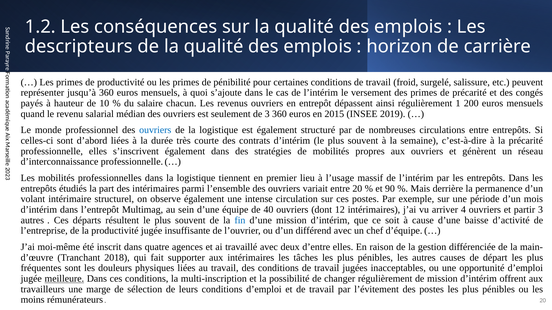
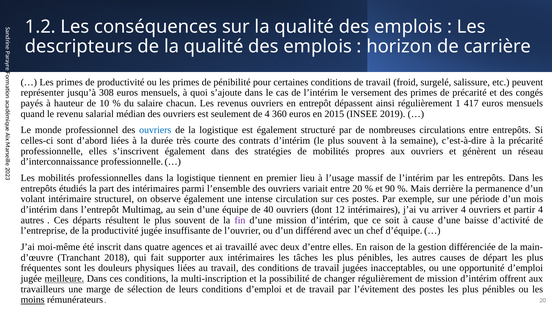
jusqu’à 360: 360 -> 308
200: 200 -> 417
de 3: 3 -> 4
partir 3: 3 -> 4
fin colour: blue -> purple
moins underline: none -> present
